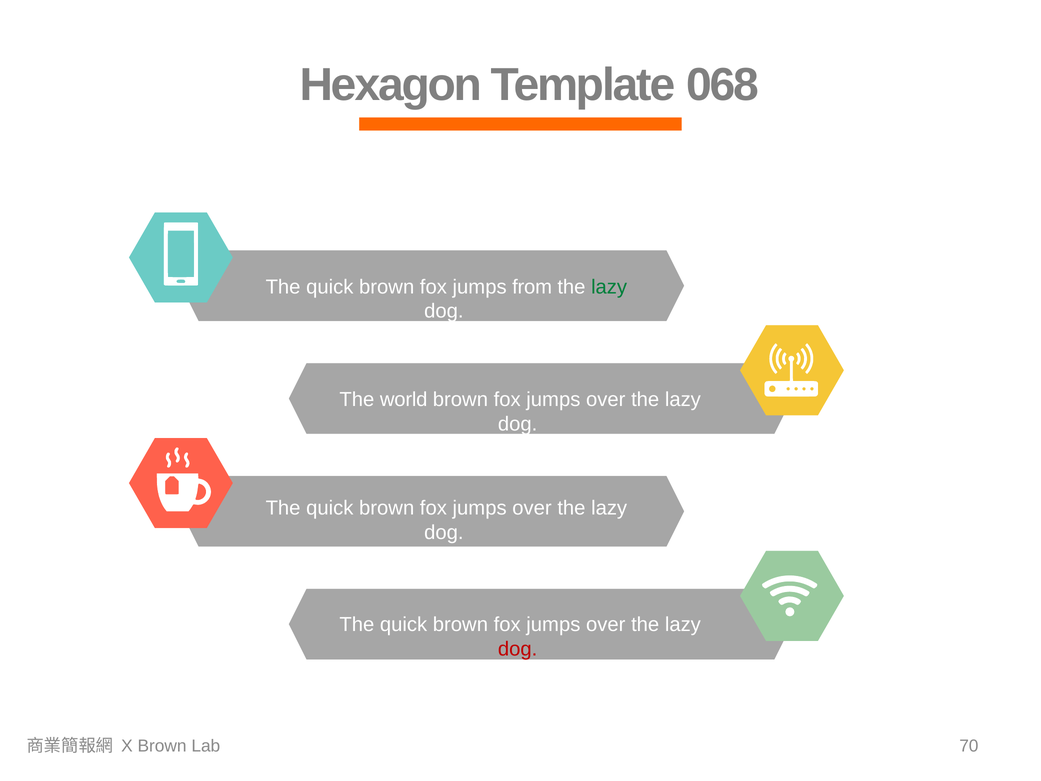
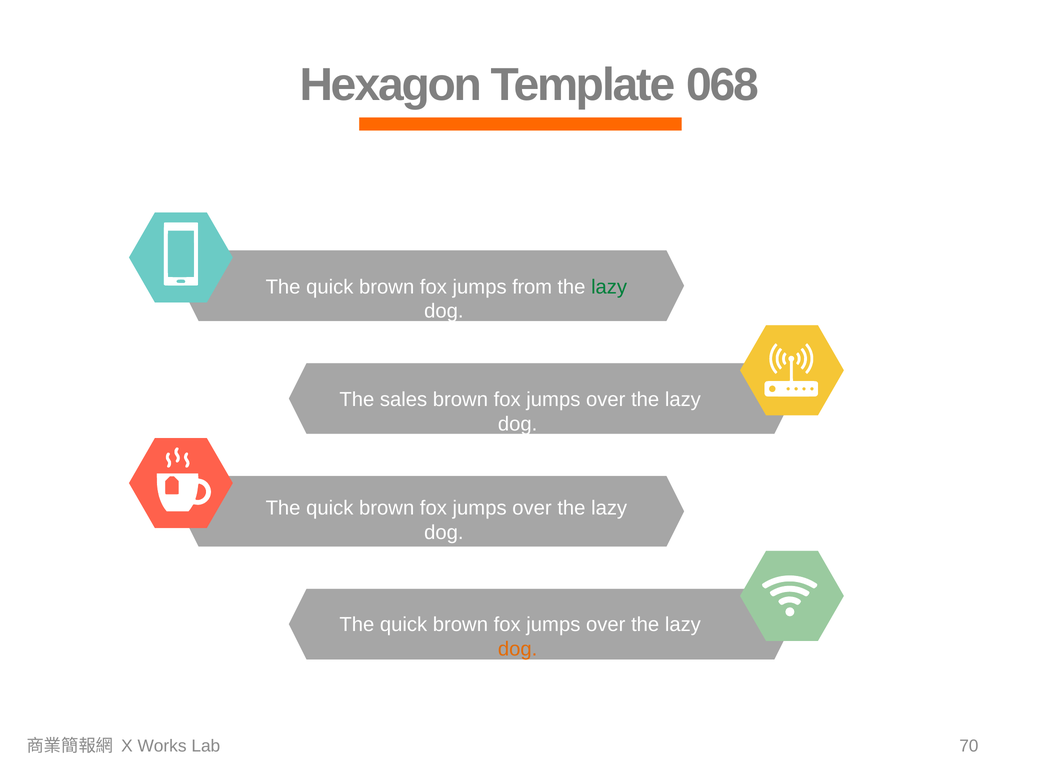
world: world -> sales
dog at (518, 649) colour: red -> orange
X Brown: Brown -> Works
